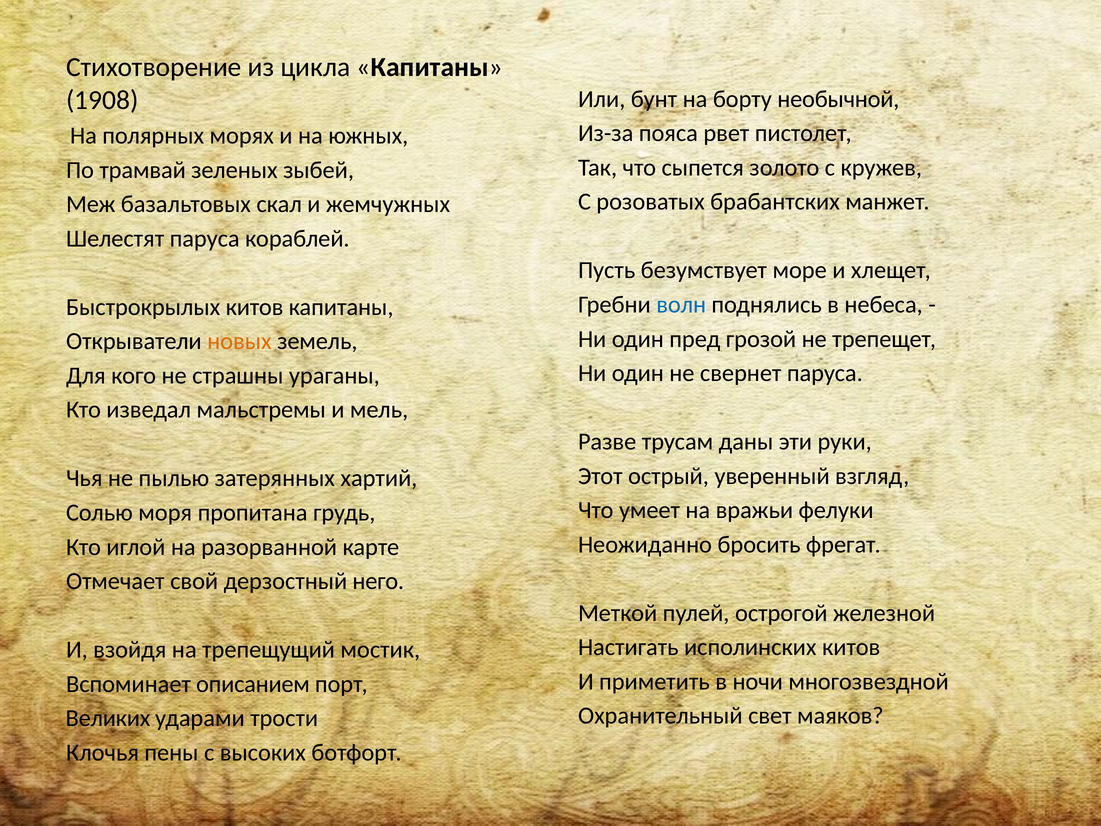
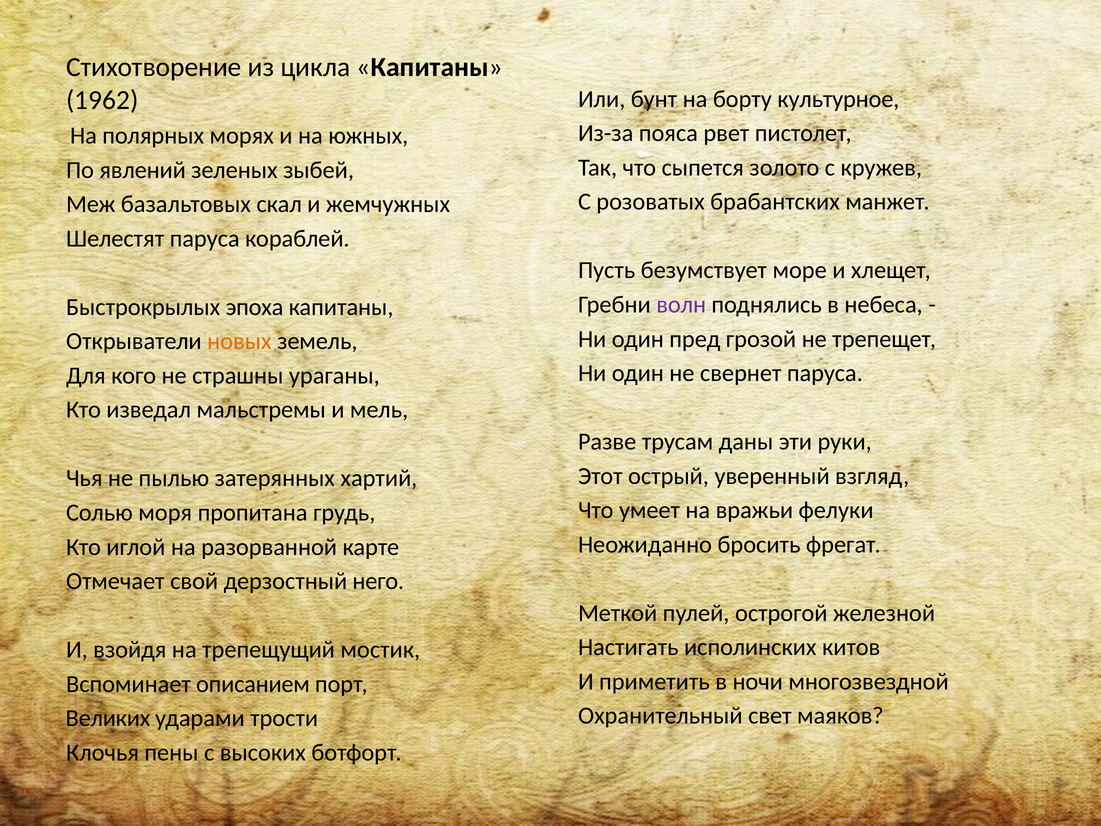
1908: 1908 -> 1962
необычной: необычной -> культурное
трамвай: трамвай -> явлений
волн colour: blue -> purple
Быстрокрылых китов: китов -> эпоха
